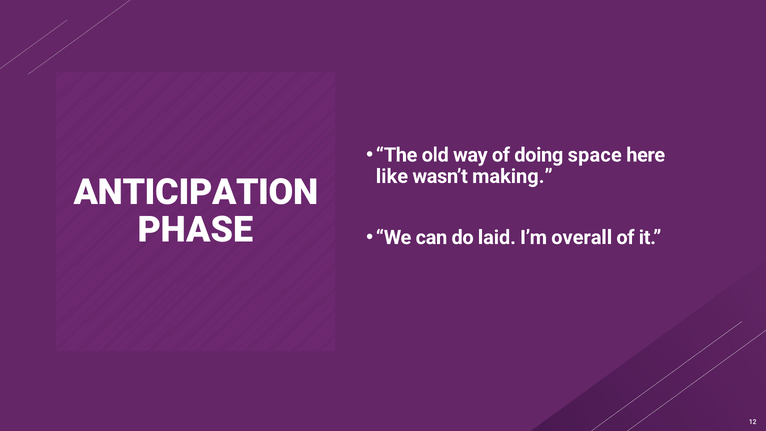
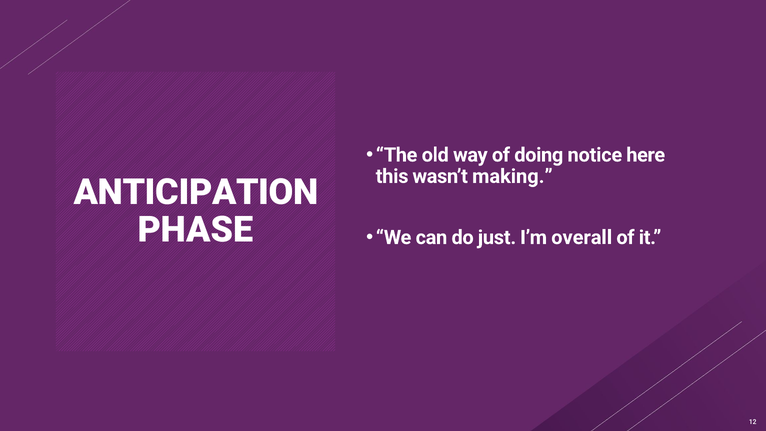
space: space -> notice
like: like -> this
laid: laid -> just
